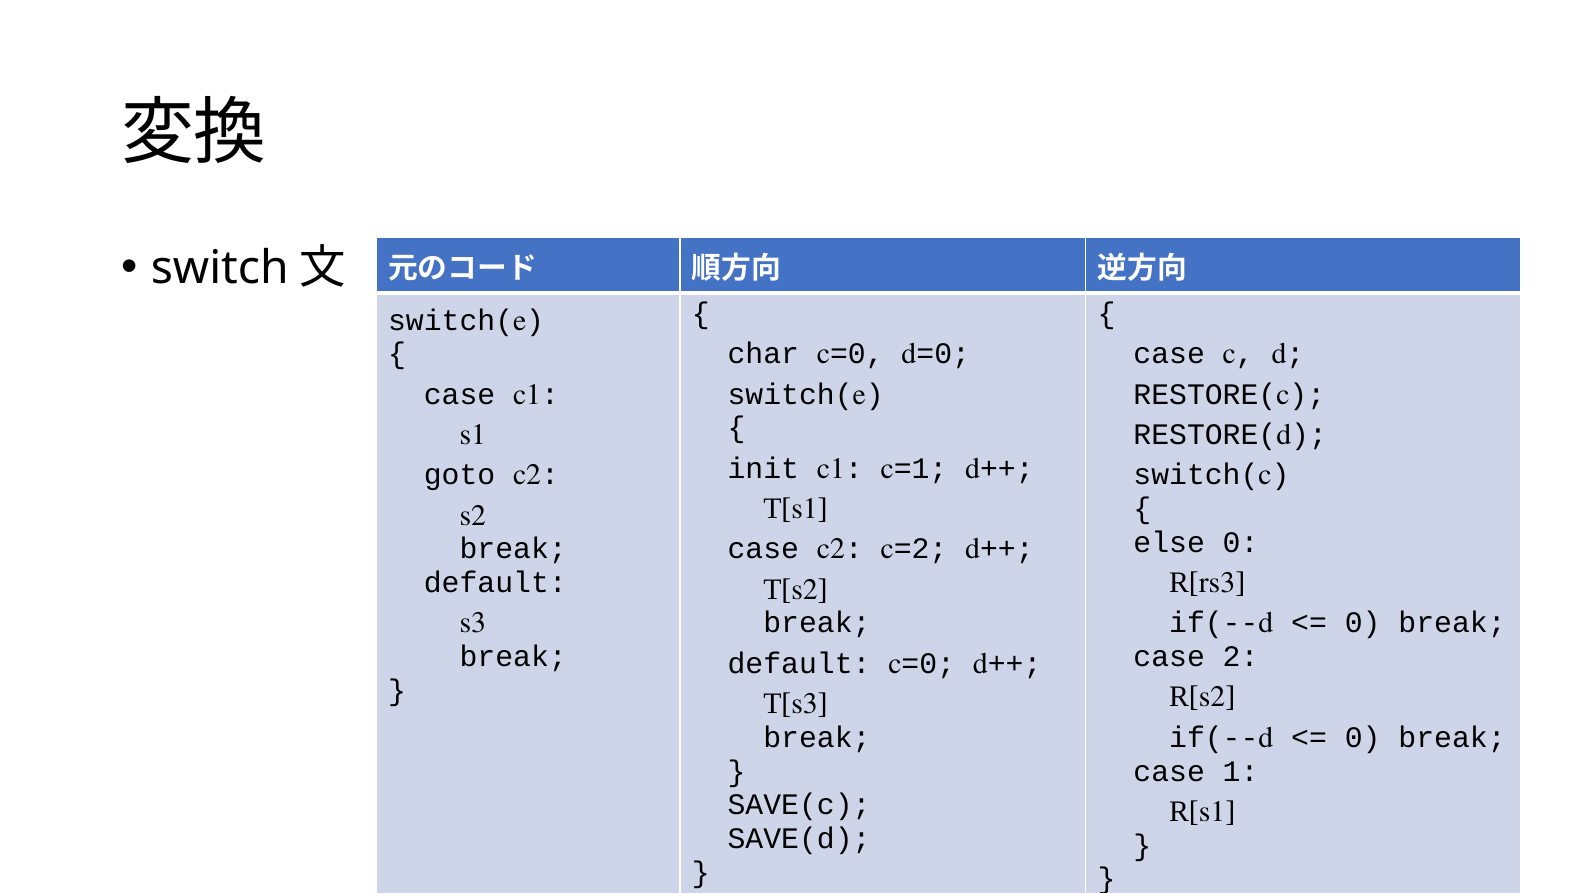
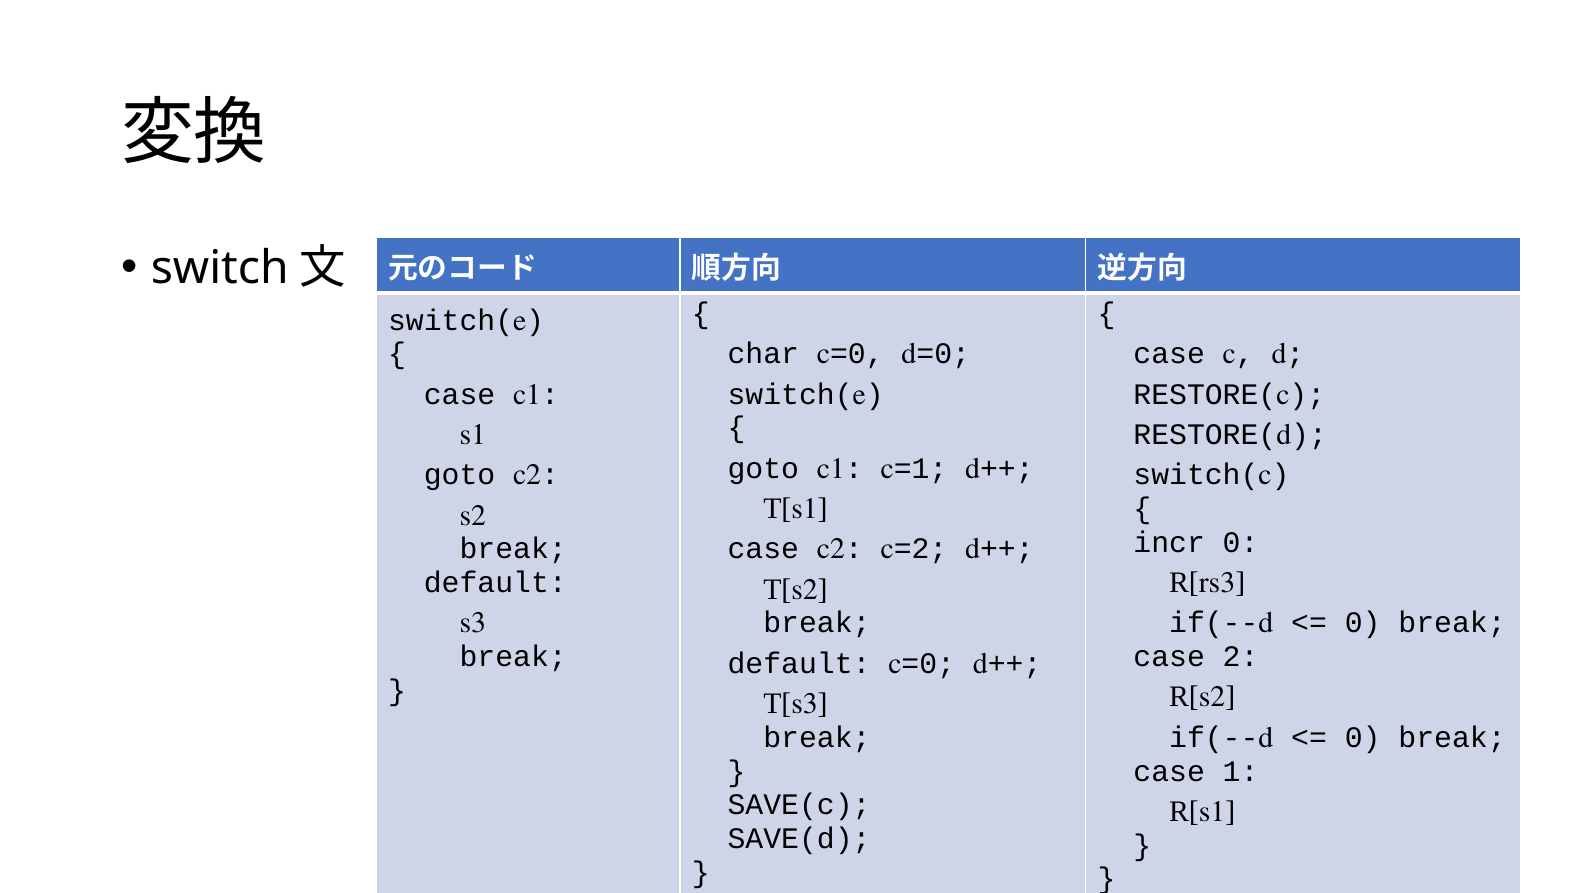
init at (763, 468): init -> goto
else: else -> incr
